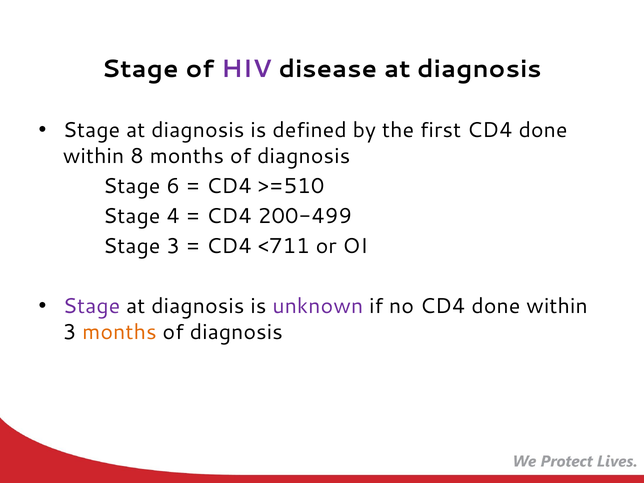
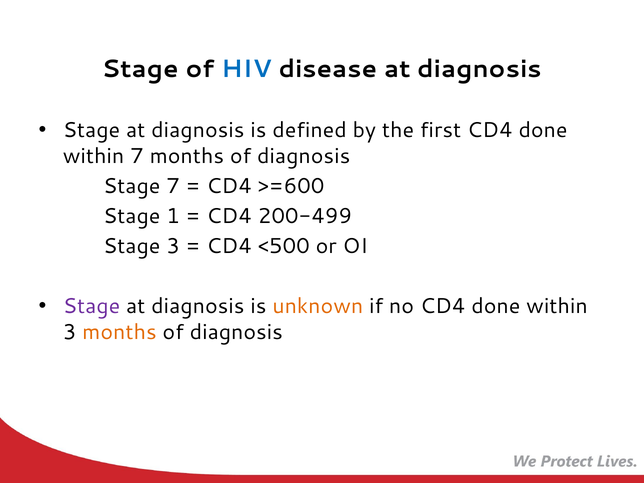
HIV colour: purple -> blue
within 8: 8 -> 7
Stage 6: 6 -> 7
>=510: >=510 -> >=600
4: 4 -> 1
<711: <711 -> <500
unknown colour: purple -> orange
